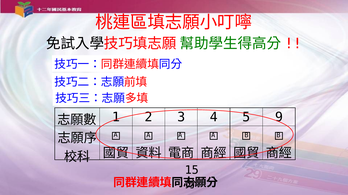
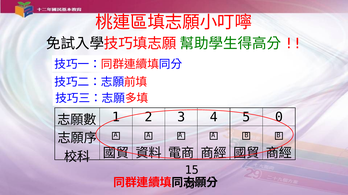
9: 9 -> 0
